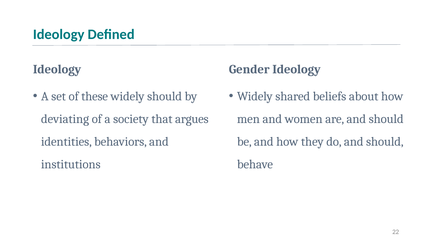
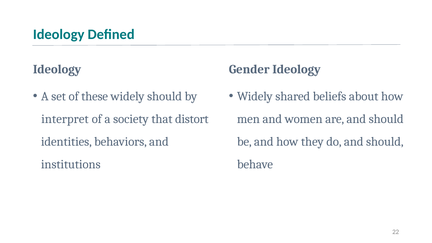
deviating: deviating -> interpret
argues: argues -> distort
